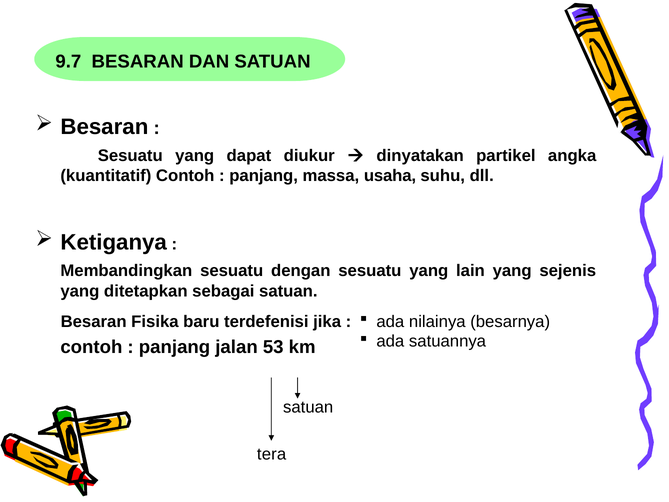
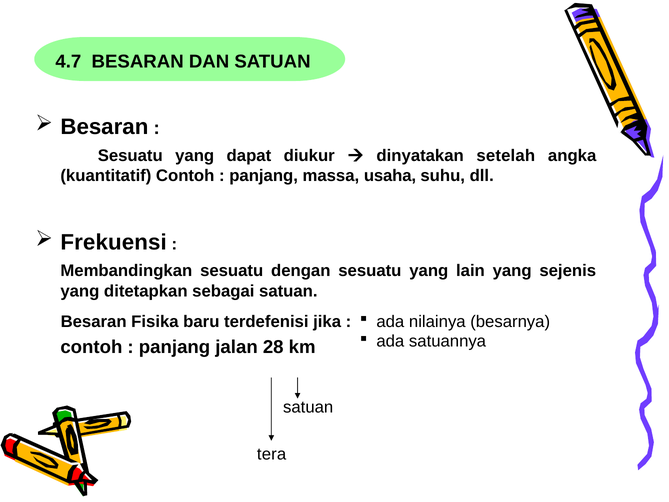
9.7: 9.7 -> 4.7
partikel: partikel -> setelah
Ketiganya: Ketiganya -> Frekuensi
53: 53 -> 28
